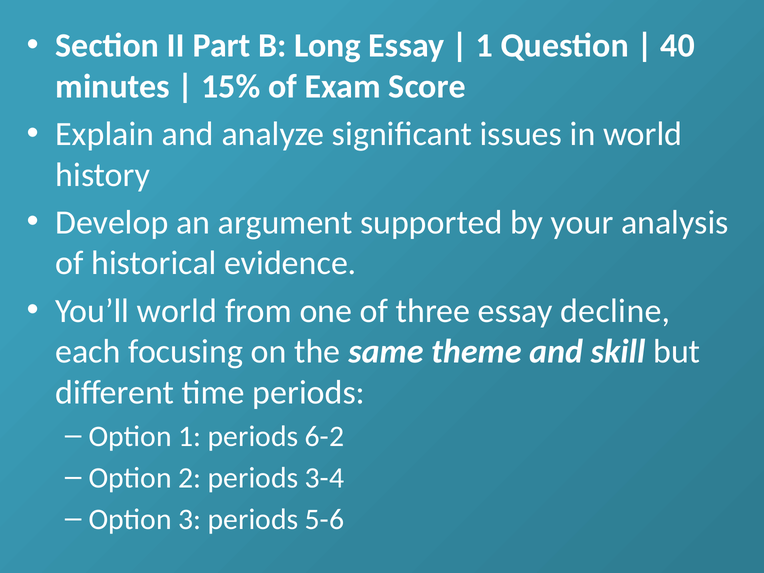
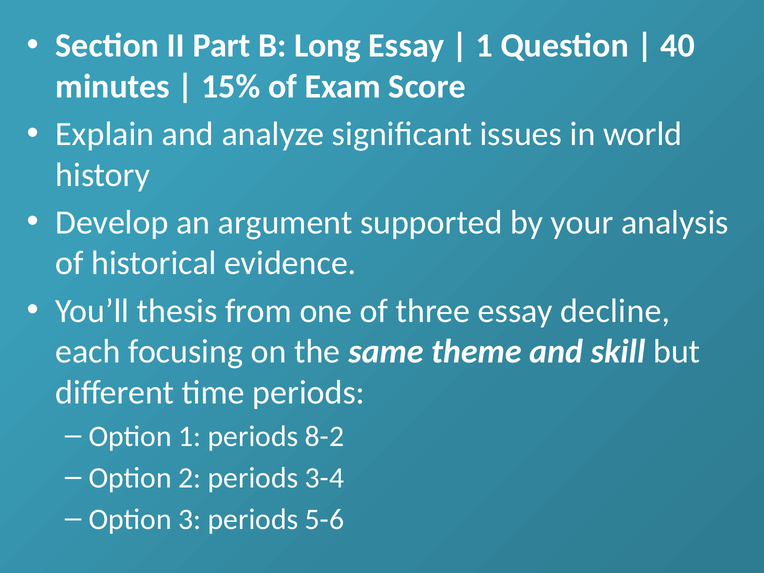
You’ll world: world -> thesis
6-2: 6-2 -> 8-2
